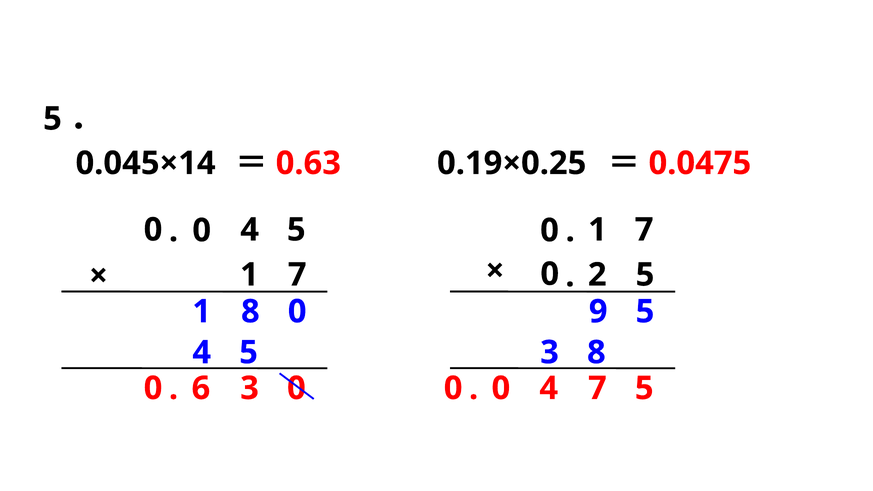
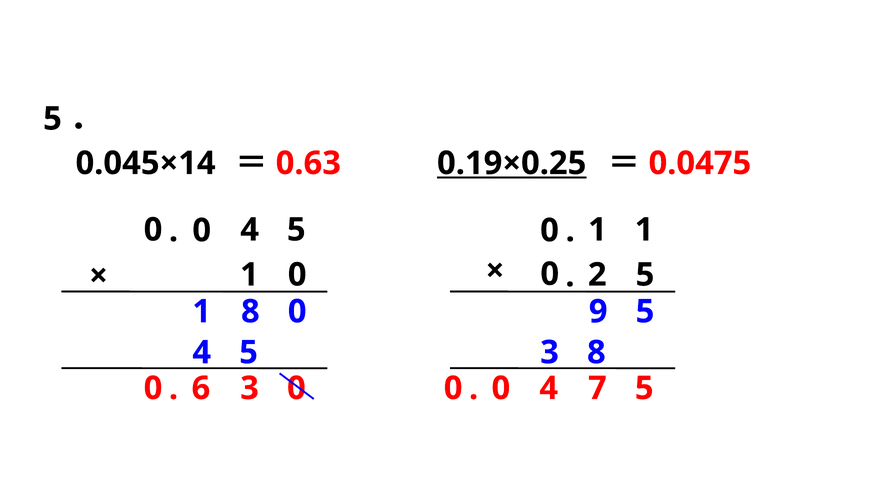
0.19×0.25 underline: none -> present
7 at (644, 230): 7 -> 1
7 at (297, 275): 7 -> 0
